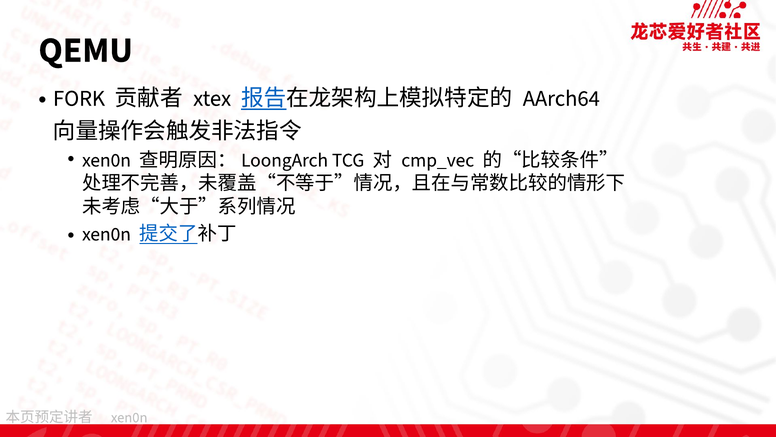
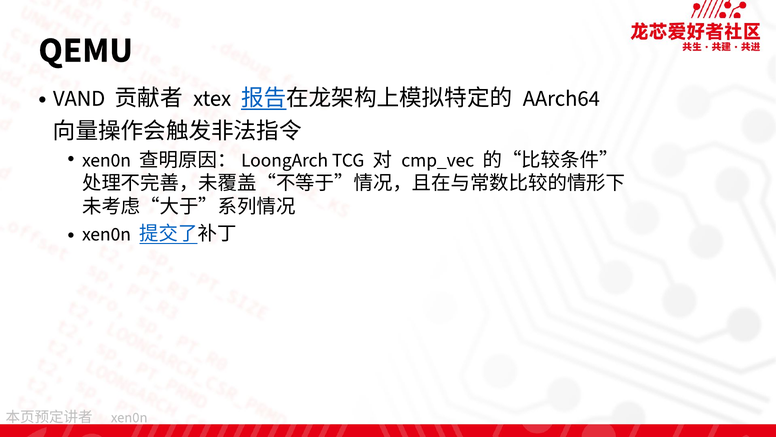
FORK: FORK -> VAND
